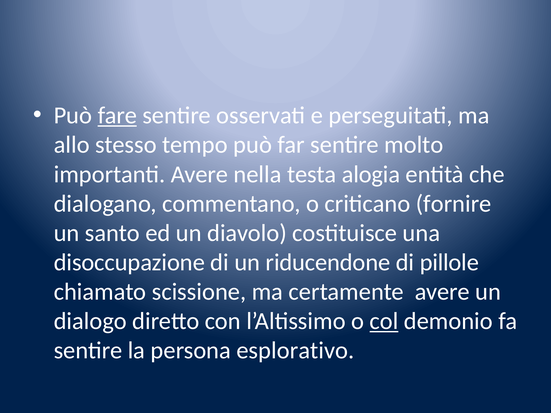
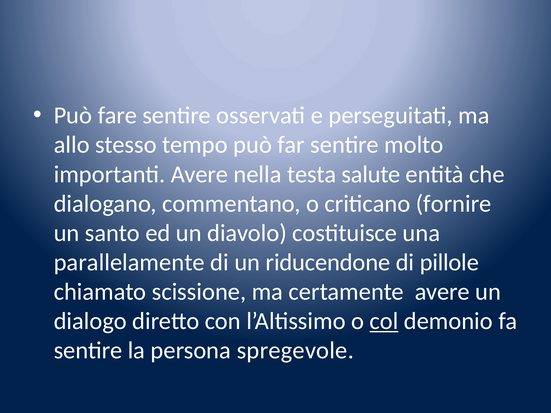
fare underline: present -> none
alogia: alogia -> salute
disoccupazione: disoccupazione -> parallelamente
esplorativo: esplorativo -> spregevole
